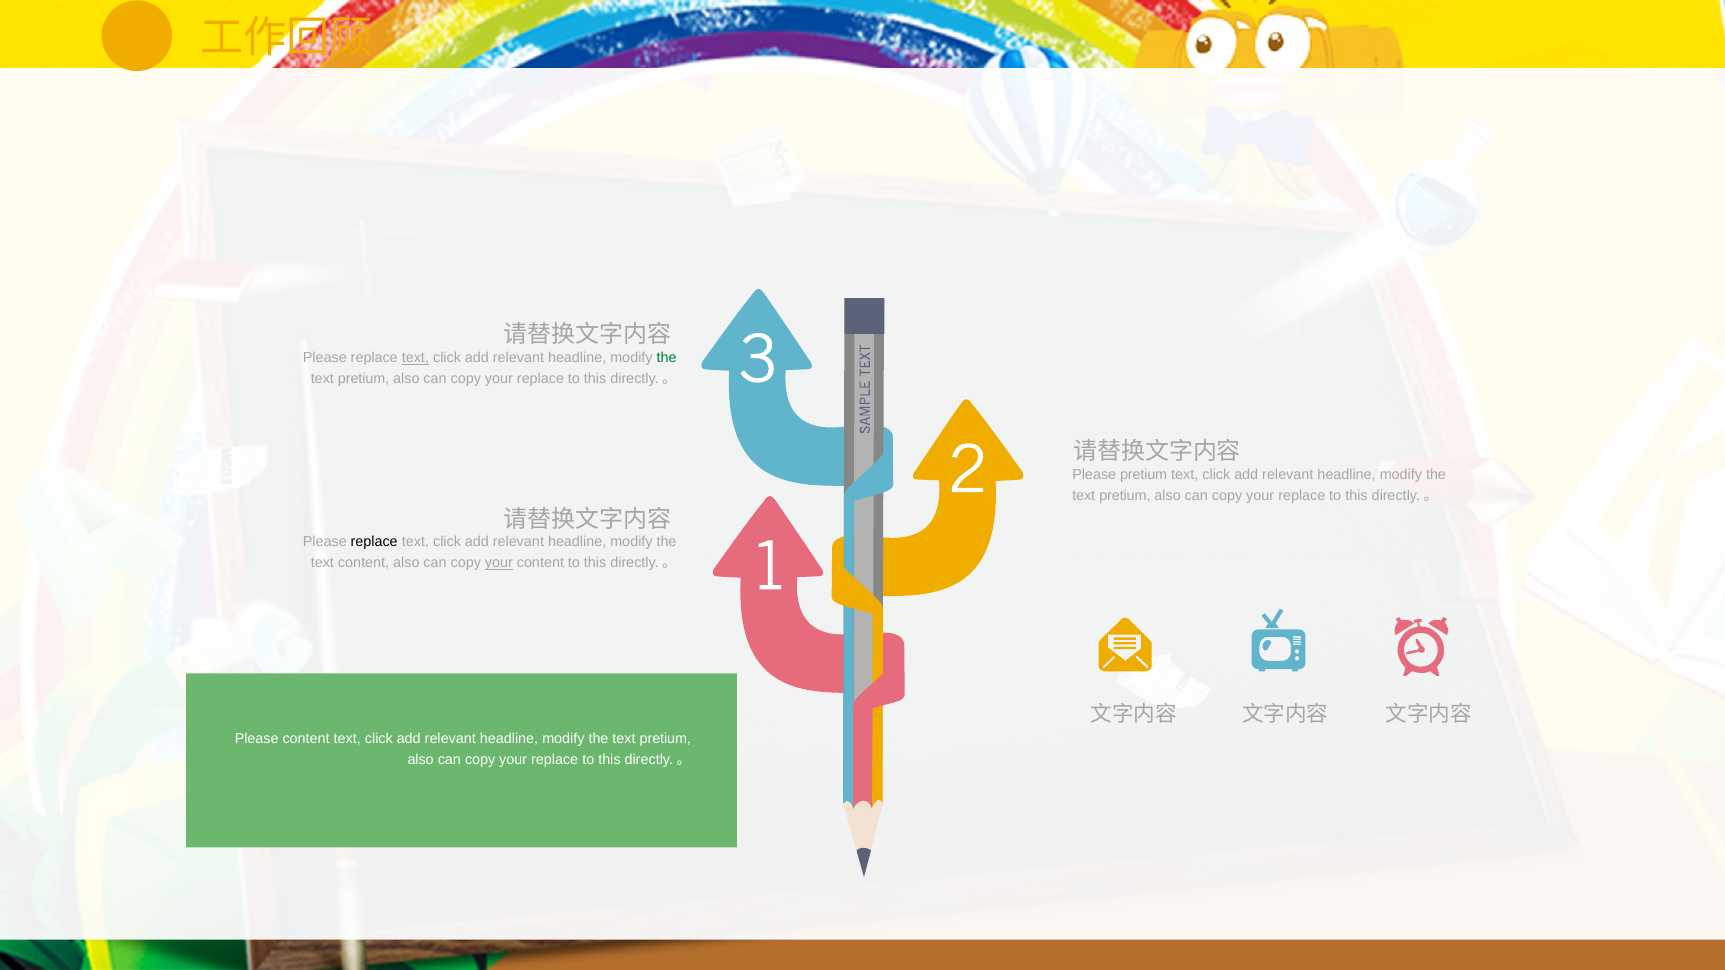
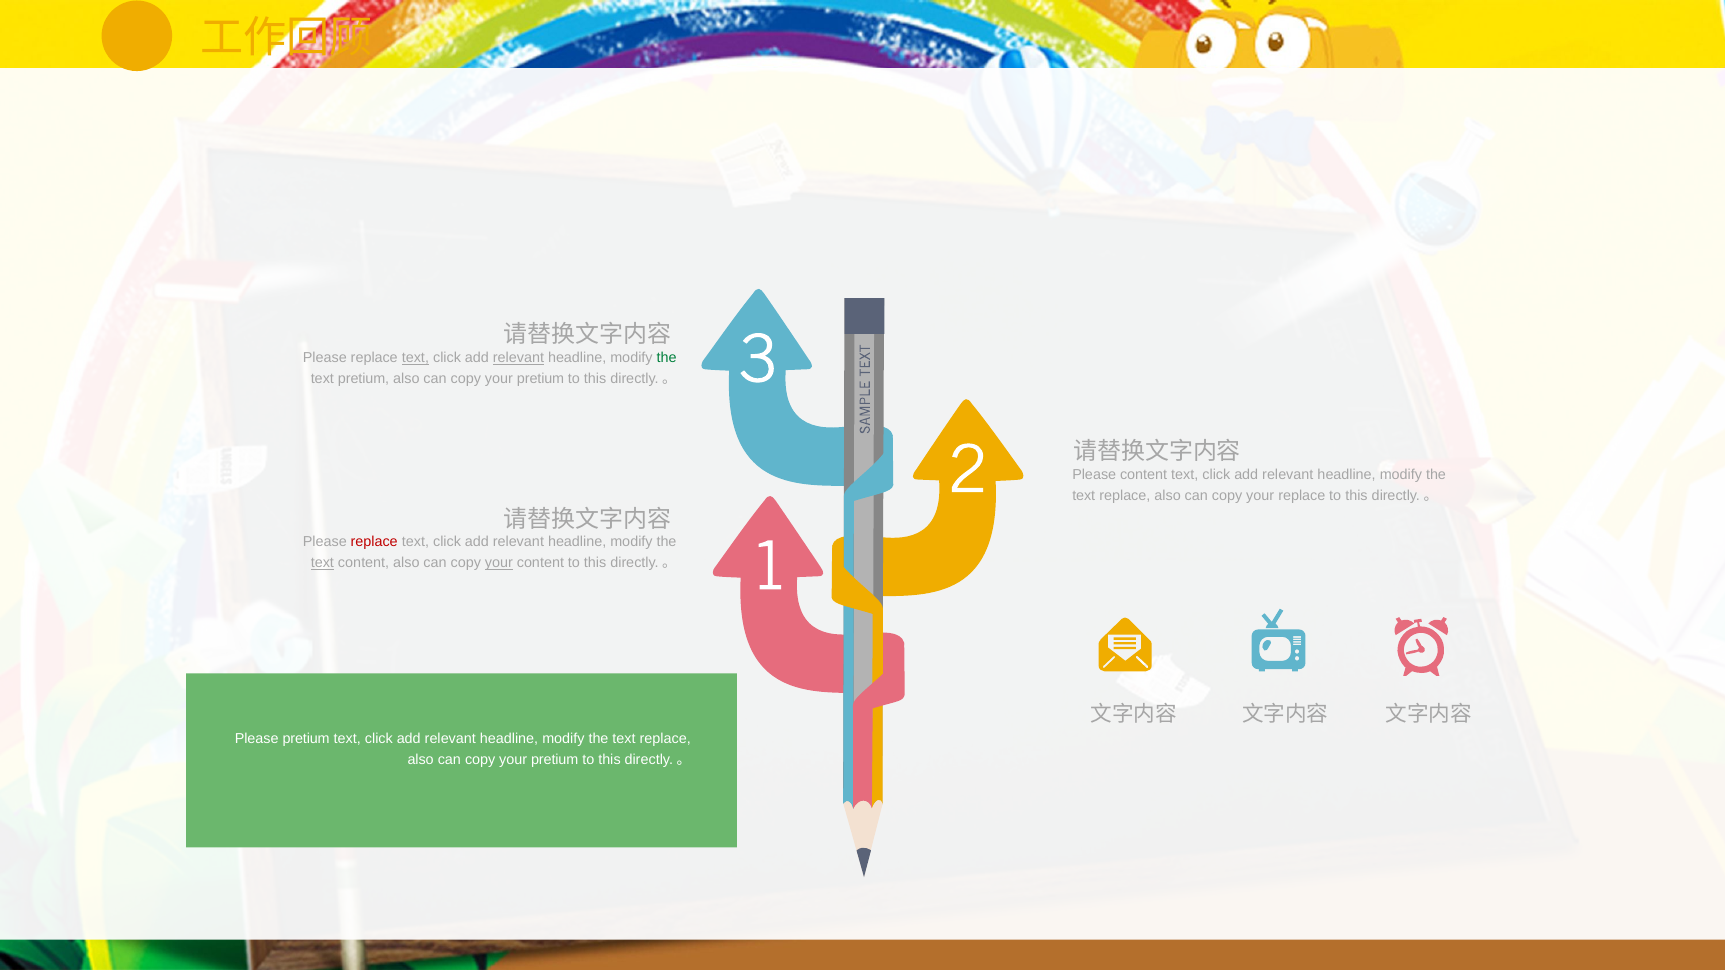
relevant at (518, 358) underline: none -> present
replace at (541, 379): replace -> pretium
Please pretium: pretium -> content
pretium at (1125, 496): pretium -> replace
replace at (374, 543) colour: black -> red
text at (322, 563) underline: none -> present
Please content: content -> pretium
pretium at (665, 740): pretium -> replace
replace at (555, 760): replace -> pretium
